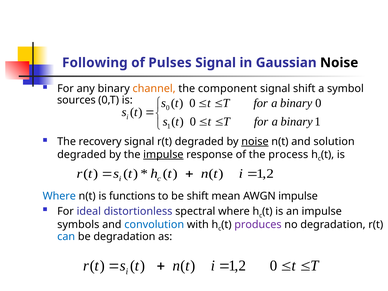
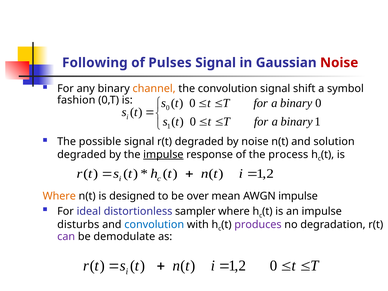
Noise at (339, 63) colour: black -> red
the component: component -> convolution
sources: sources -> fashion
recovery: recovery -> possible
noise at (255, 142) underline: present -> none
Where at (59, 196) colour: blue -> orange
functions: functions -> designed
be shift: shift -> over
spectral: spectral -> sampler
symbols: symbols -> disturbs
can colour: blue -> purple
be degradation: degradation -> demodulate
